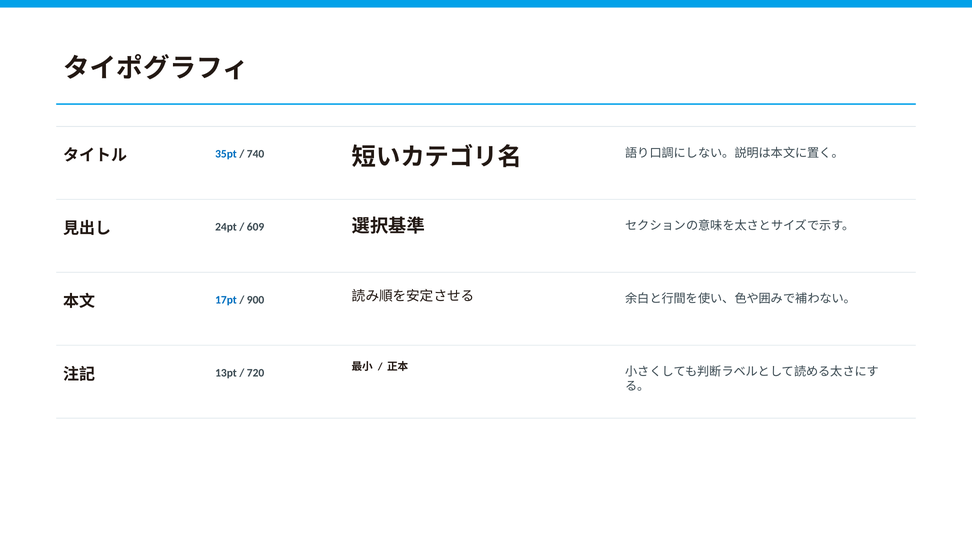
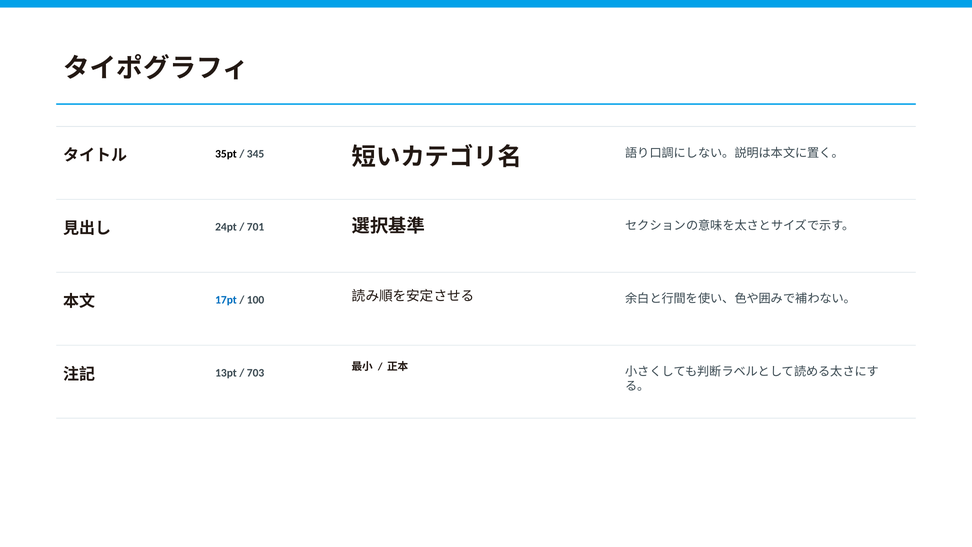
35pt colour: blue -> black
740: 740 -> 345
609: 609 -> 701
900: 900 -> 100
720: 720 -> 703
